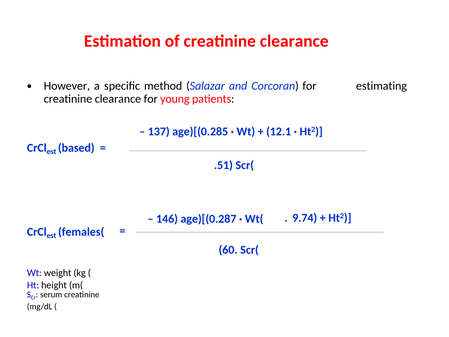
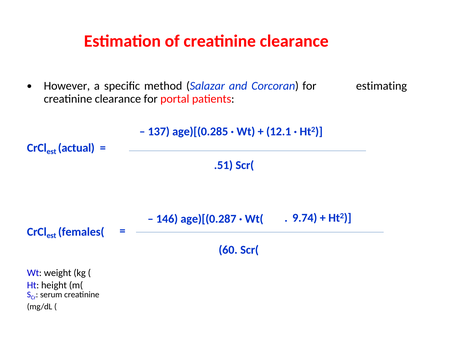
young: young -> portal
based: based -> actual
